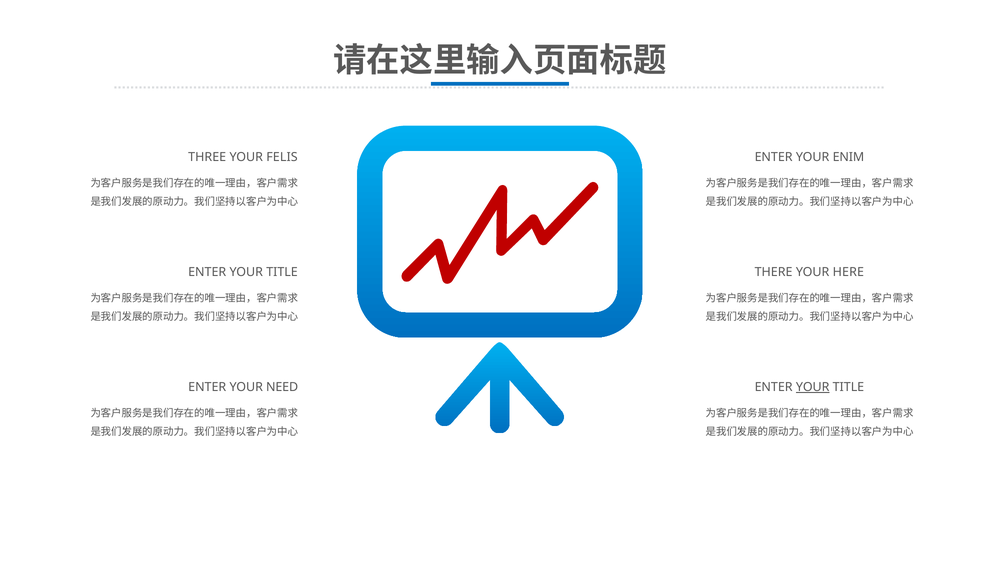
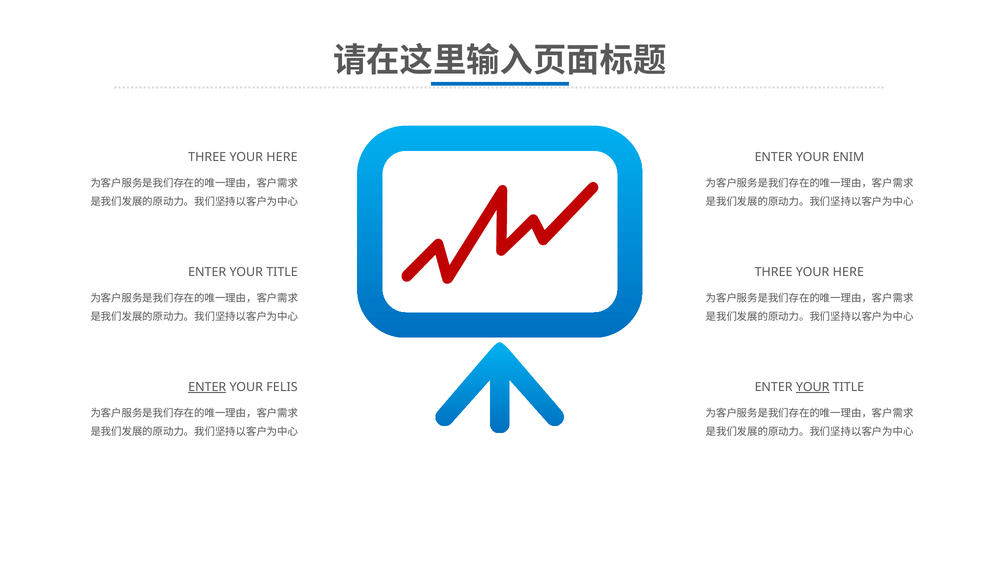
FELIS at (282, 157): FELIS -> HERE
THERE at (774, 272): THERE -> THREE
ENTER at (207, 387) underline: none -> present
NEED: NEED -> FELIS
